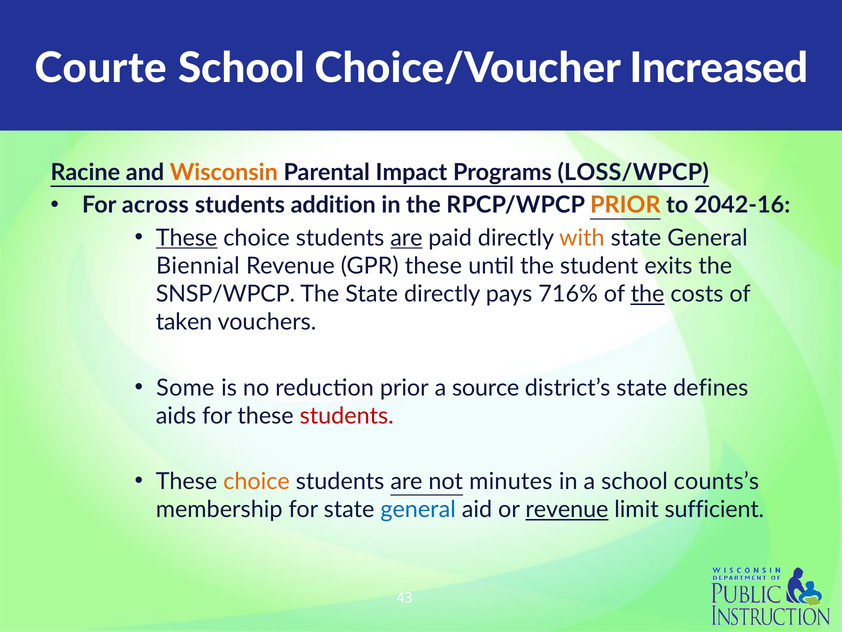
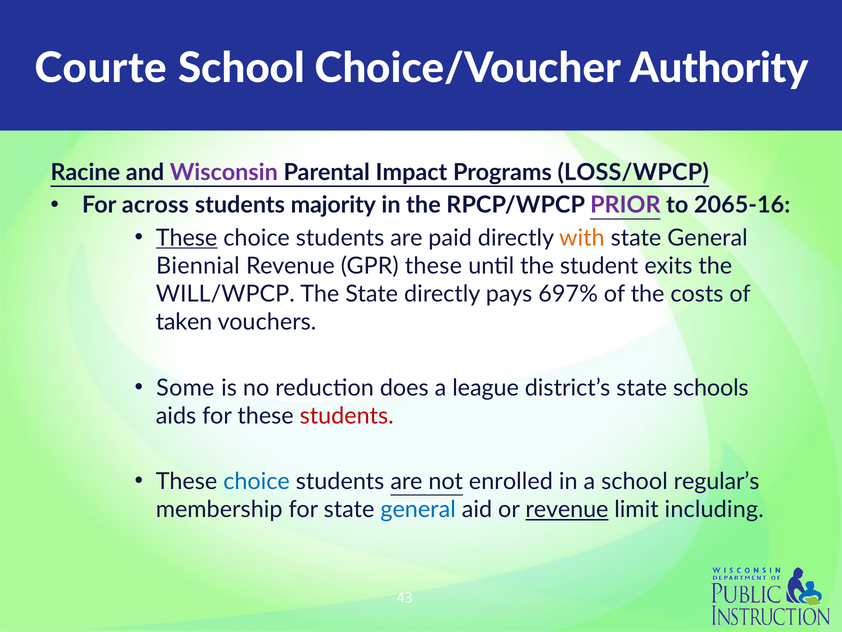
Increased: Increased -> Authority
Wisconsin colour: orange -> purple
addition: addition -> majority
PRIOR at (625, 205) colour: orange -> purple
2042-16: 2042-16 -> 2065-16
are at (406, 238) underline: present -> none
SNSP/WPCP: SNSP/WPCP -> WILL/WPCP
716%: 716% -> 697%
the at (648, 294) underline: present -> none
reduction prior: prior -> does
source: source -> league
defines: defines -> schools
choice at (257, 481) colour: orange -> blue
minutes: minutes -> enrolled
counts’s: counts’s -> regular’s
sufficient: sufficient -> including
